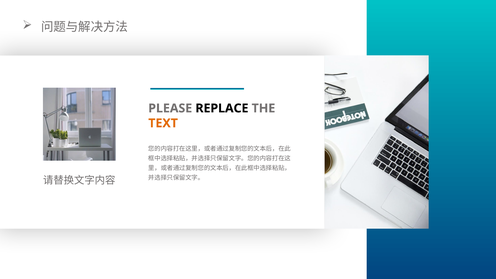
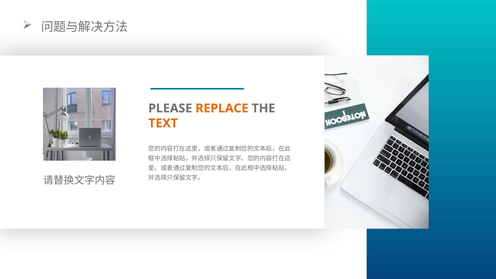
REPLACE colour: black -> orange
